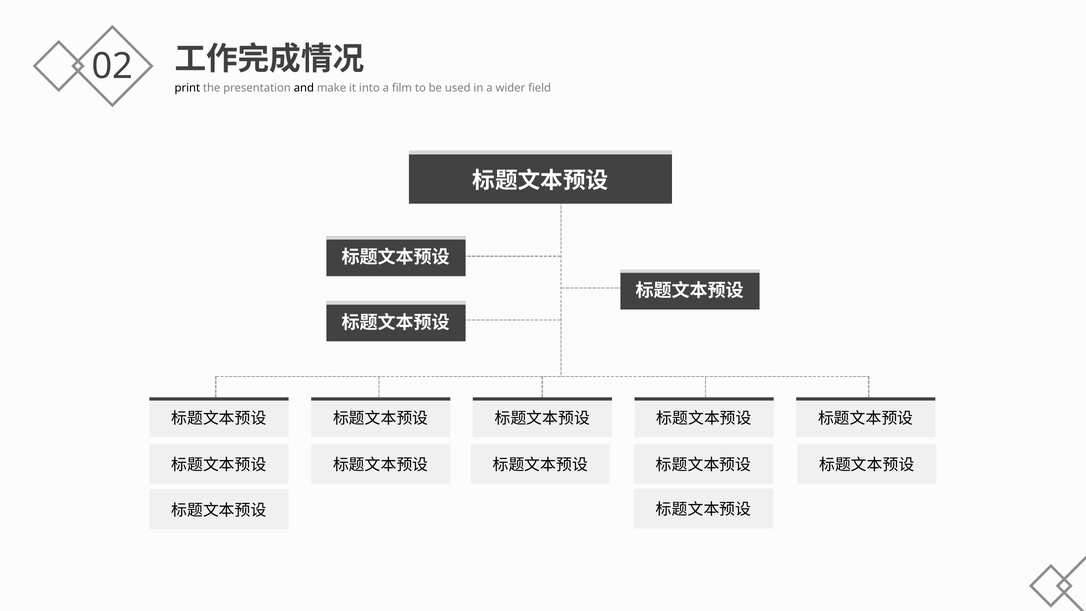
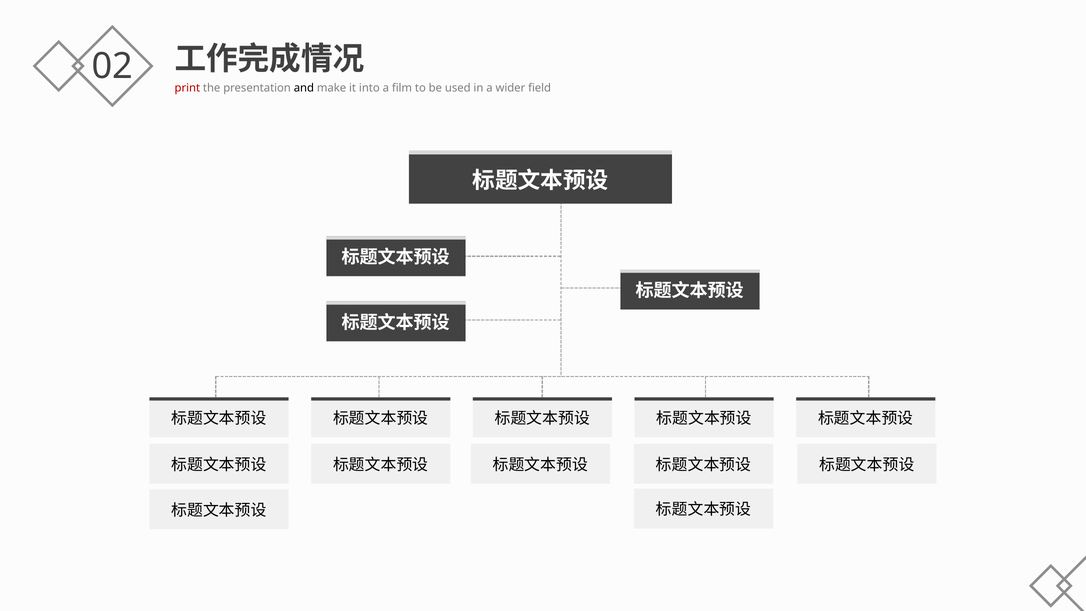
print colour: black -> red
